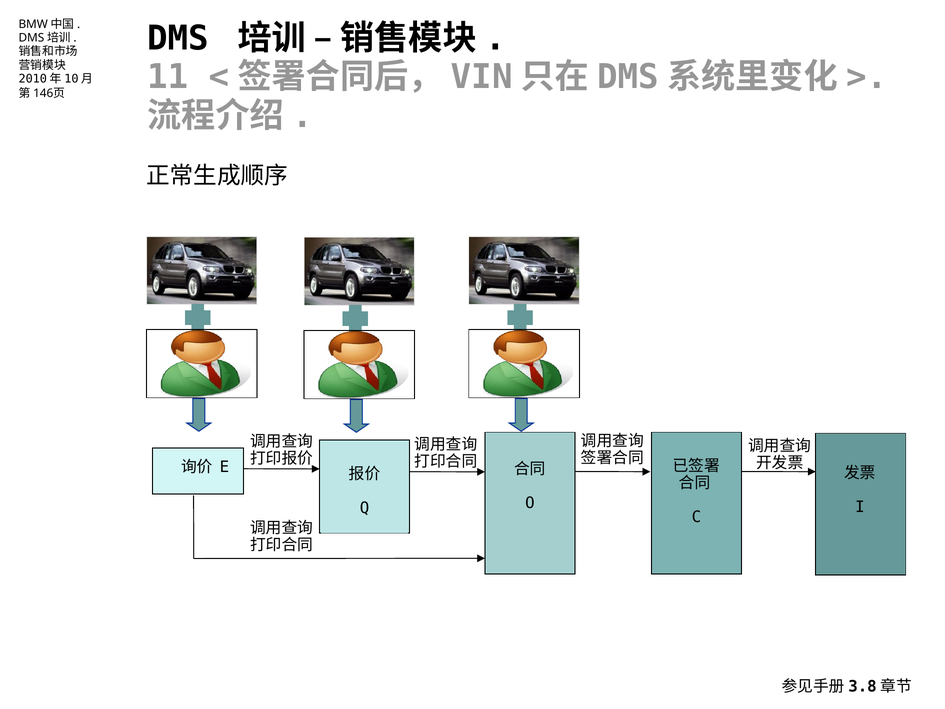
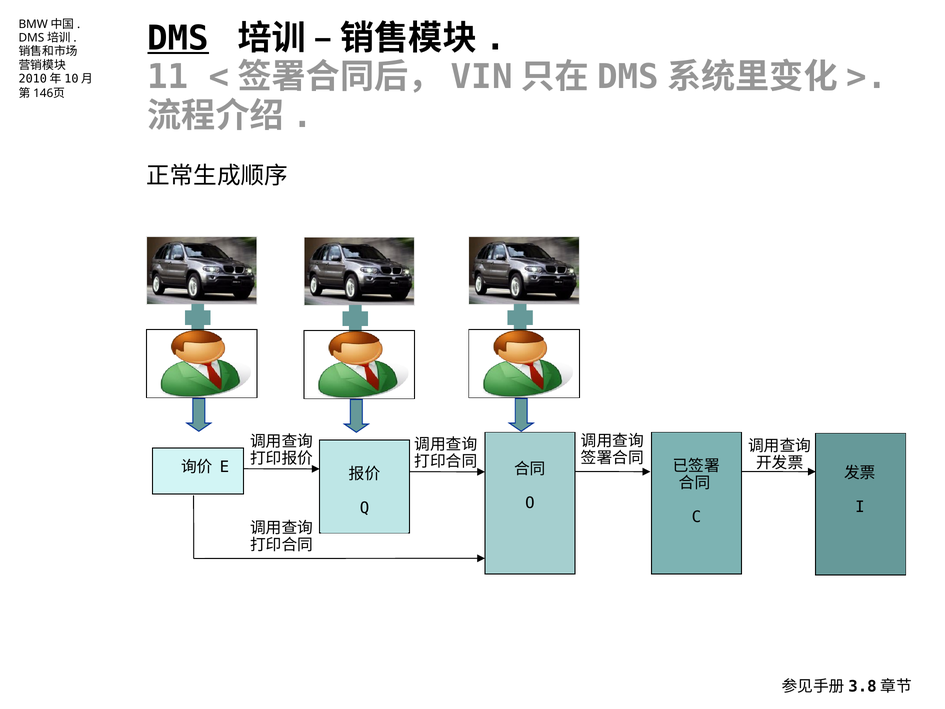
DMS underline: none -> present
